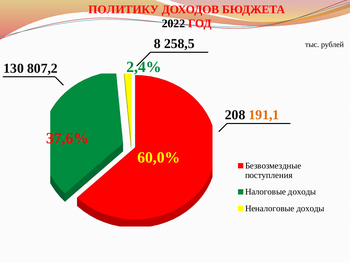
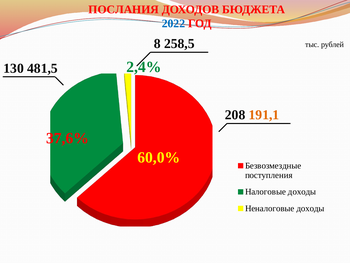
ПОЛИТИКУ: ПОЛИТИКУ -> ПОСЛАНИЯ
2022 colour: black -> blue
807,2: 807,2 -> 481,5
